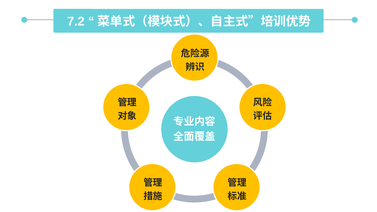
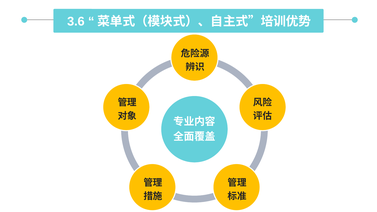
7.2: 7.2 -> 3.6
